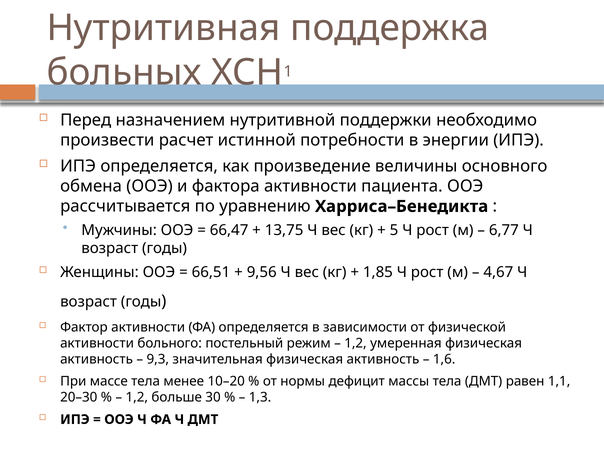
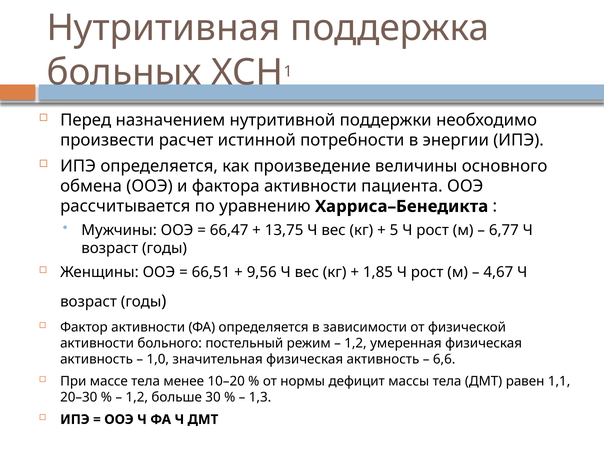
9,3: 9,3 -> 1,0
1,6: 1,6 -> 6,6
